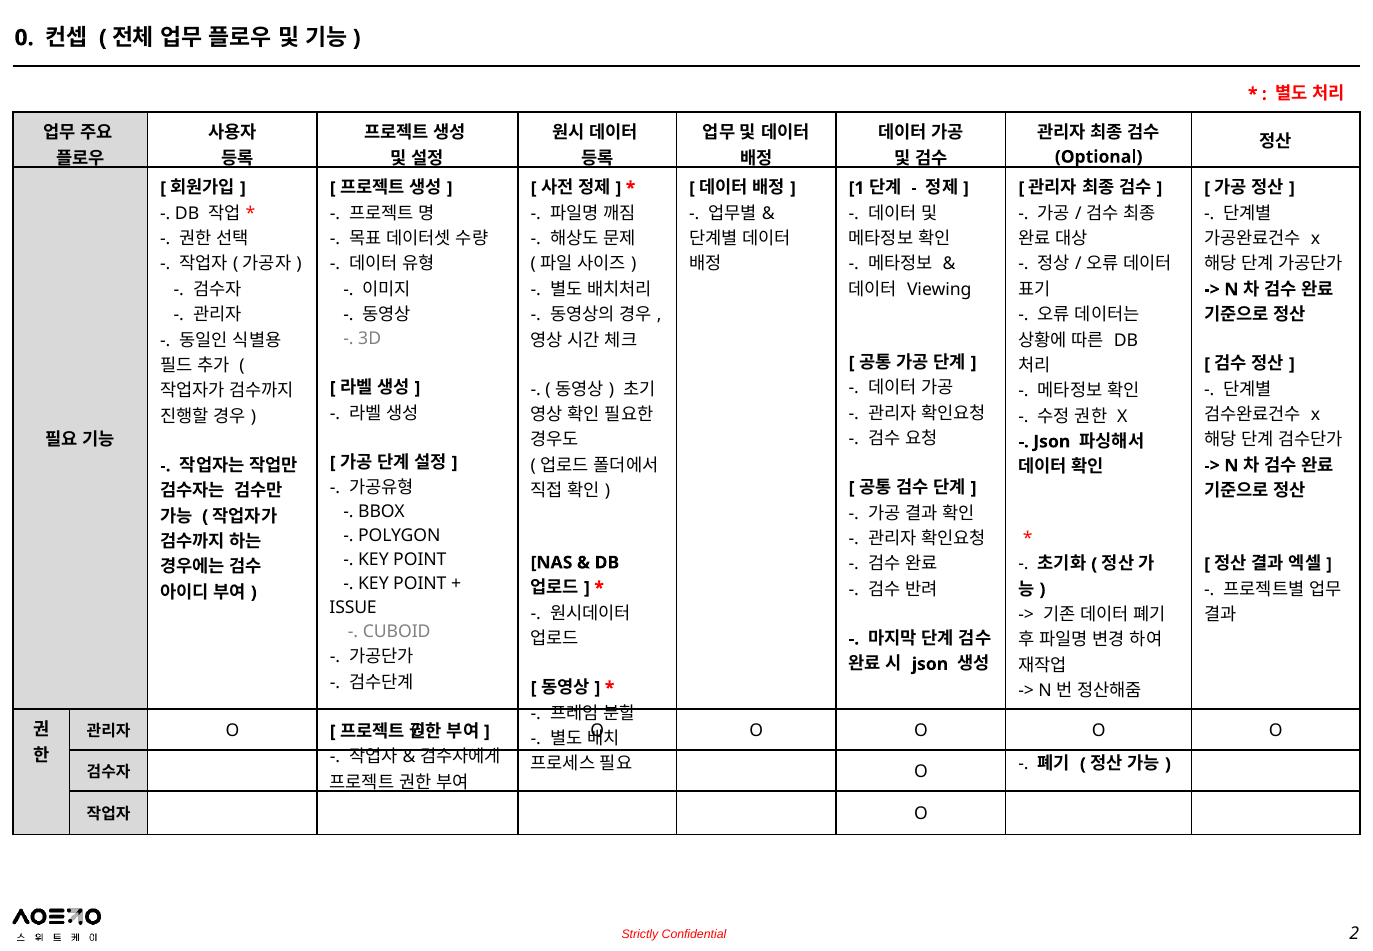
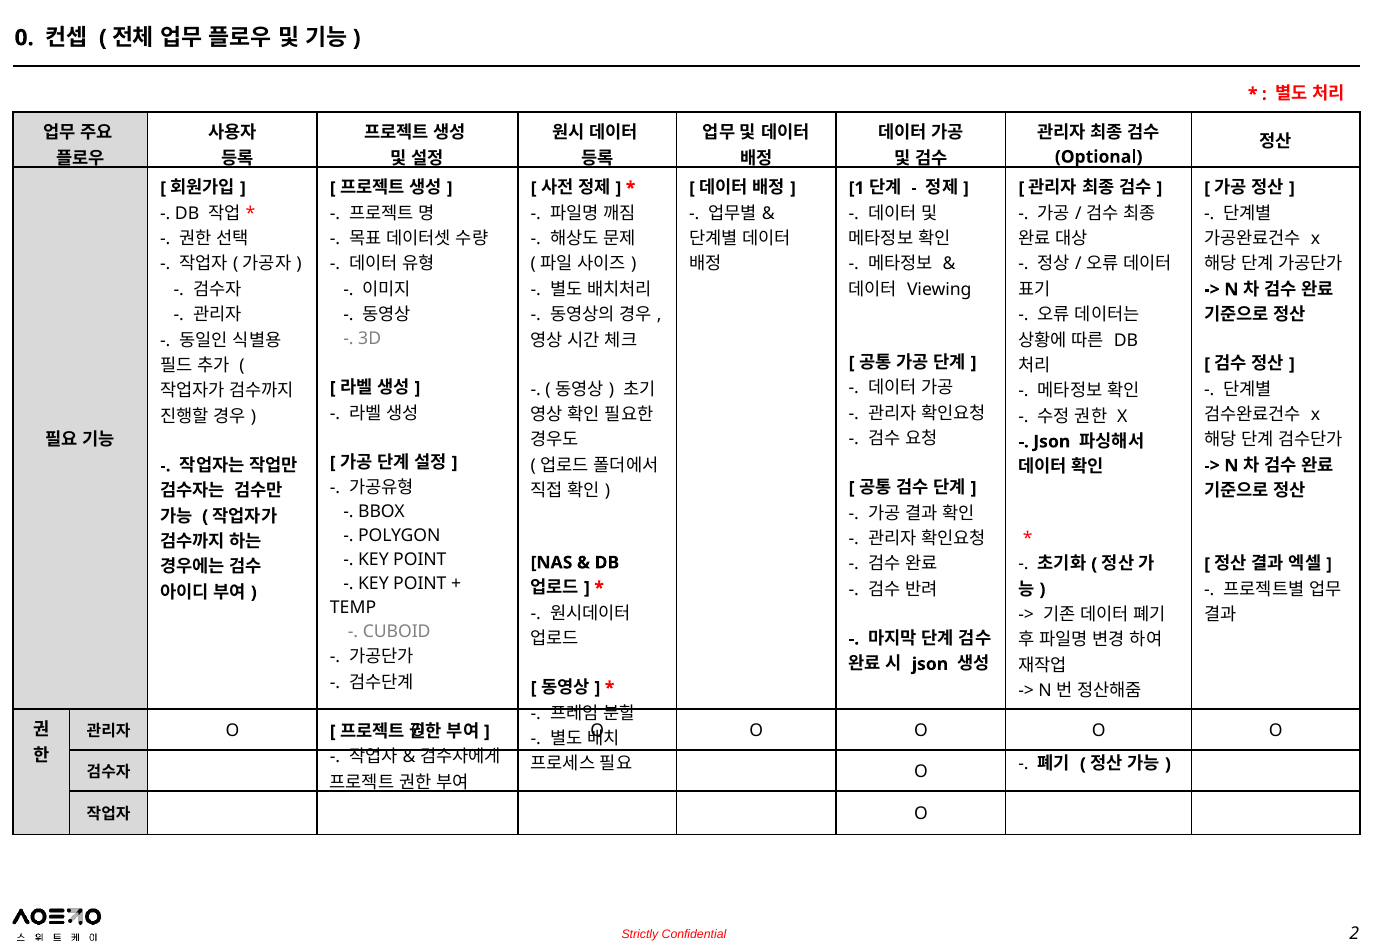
ISSUE: ISSUE -> TEMP
